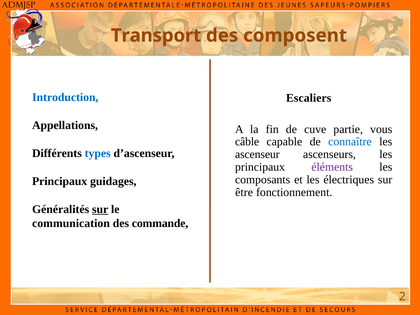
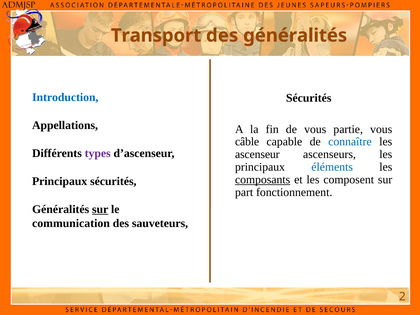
des composent: composent -> généralités
Escaliers at (309, 98): Escaliers -> Sécurités
de cuve: cuve -> vous
types colour: blue -> purple
éléments colour: purple -> blue
composants underline: none -> present
électriques: électriques -> composent
Principaux guidages: guidages -> sécurités
être: être -> part
commande: commande -> sauveteurs
